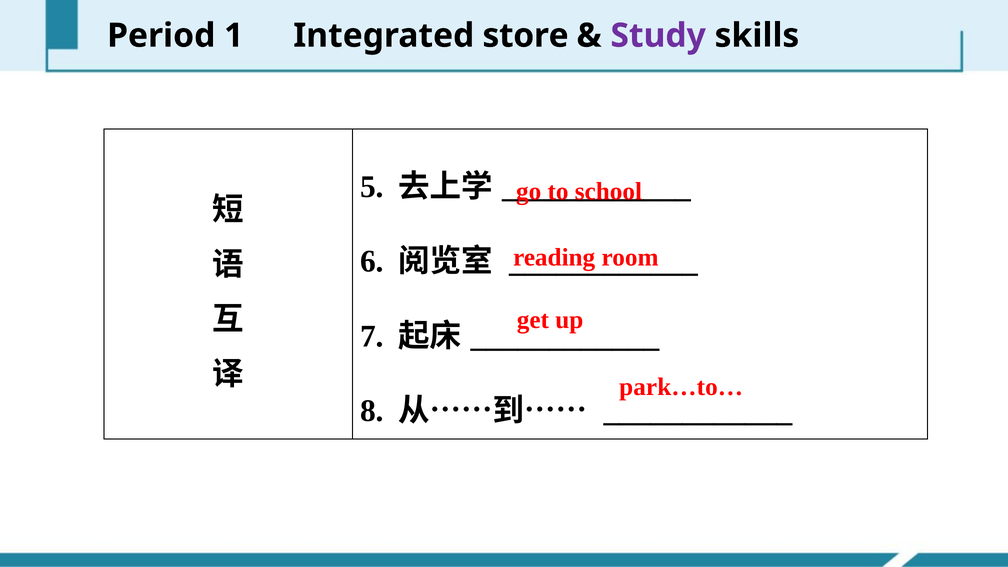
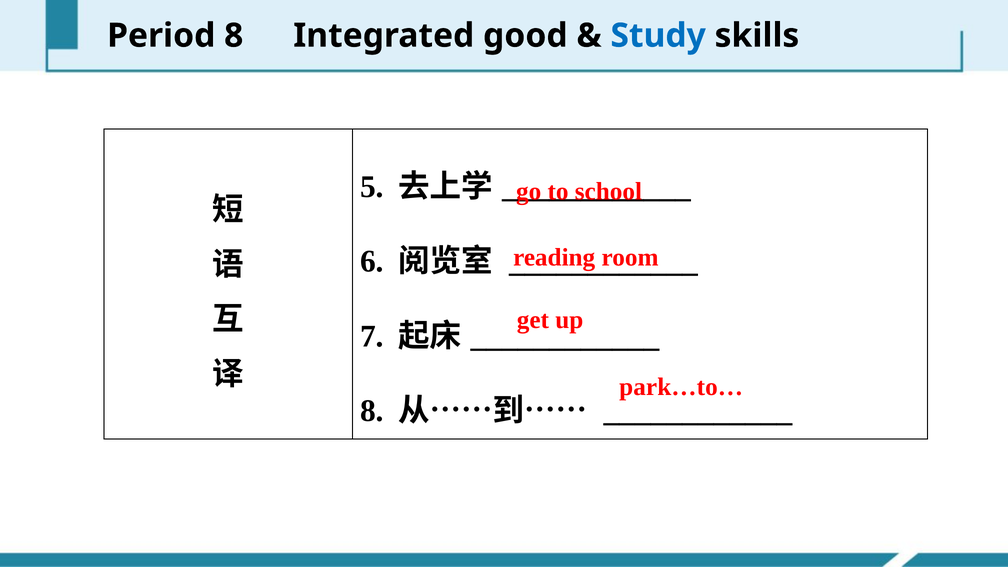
Period 1: 1 -> 8
store: store -> good
Study colour: purple -> blue
